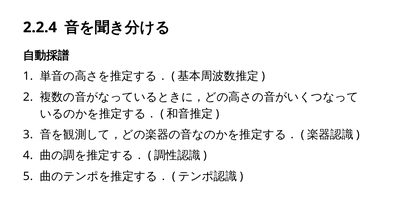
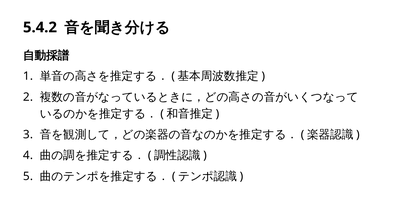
2.2.4: 2.2.4 -> 5.4.2
